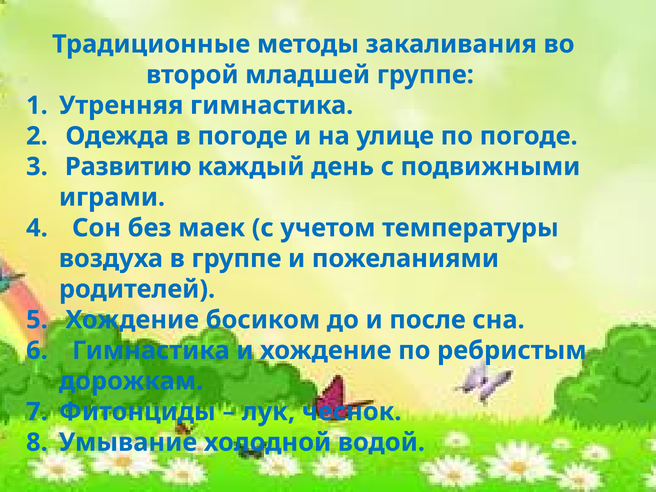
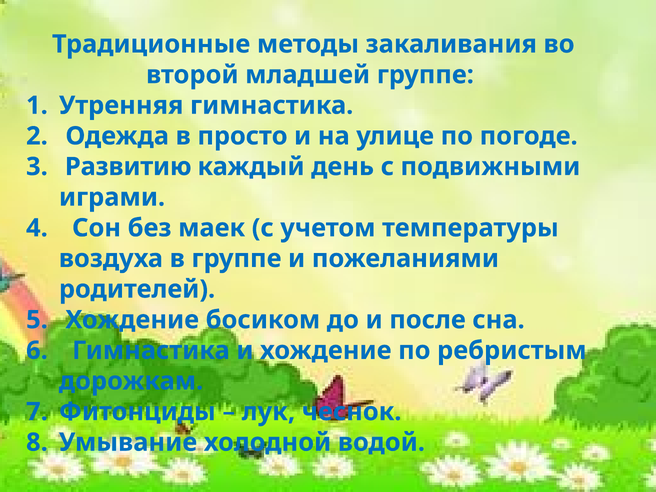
в погоде: погоде -> просто
